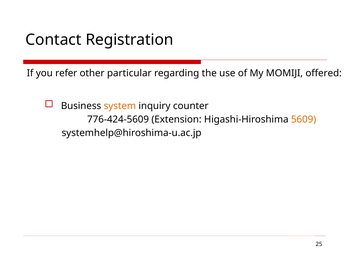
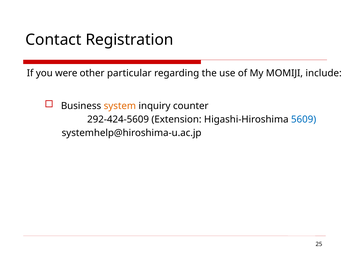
refer: refer -> were
offered: offered -> include
776-424-5609: 776-424-5609 -> 292-424-5609
5609 colour: orange -> blue
